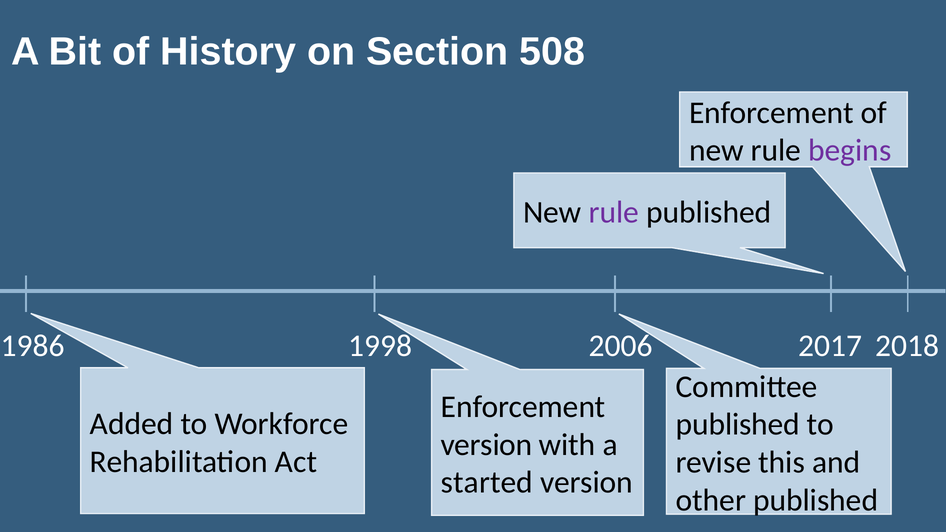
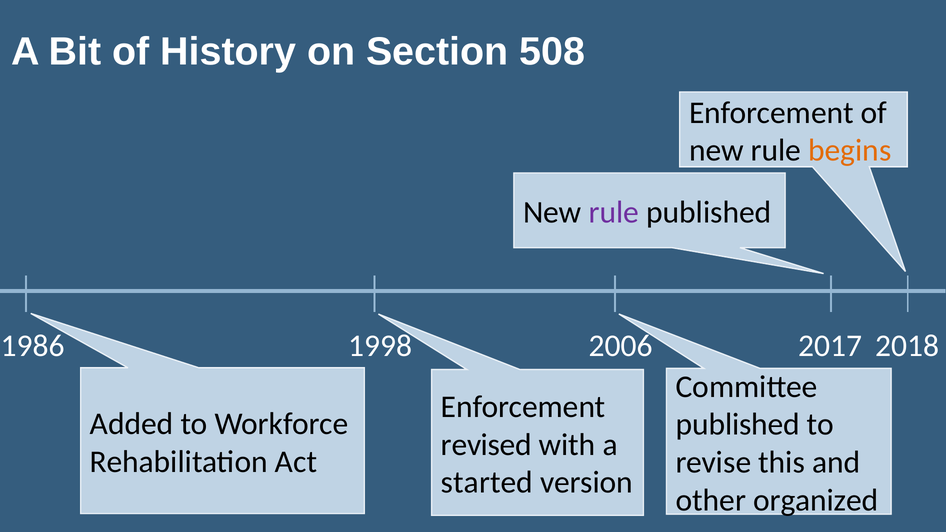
begins colour: purple -> orange
version at (486, 445): version -> revised
other published: published -> organized
